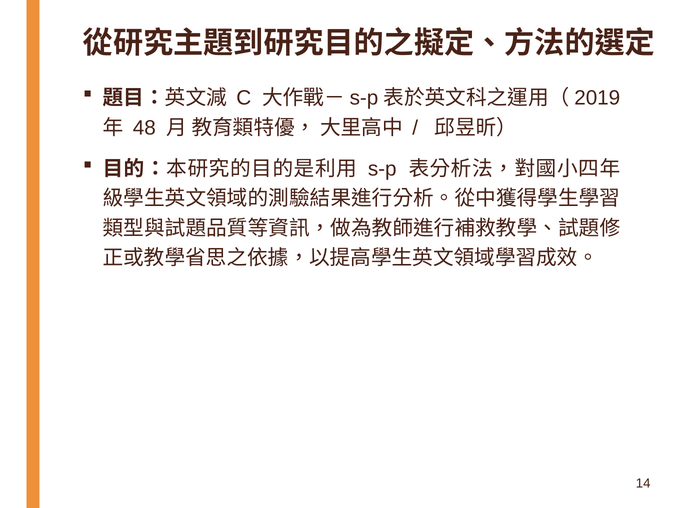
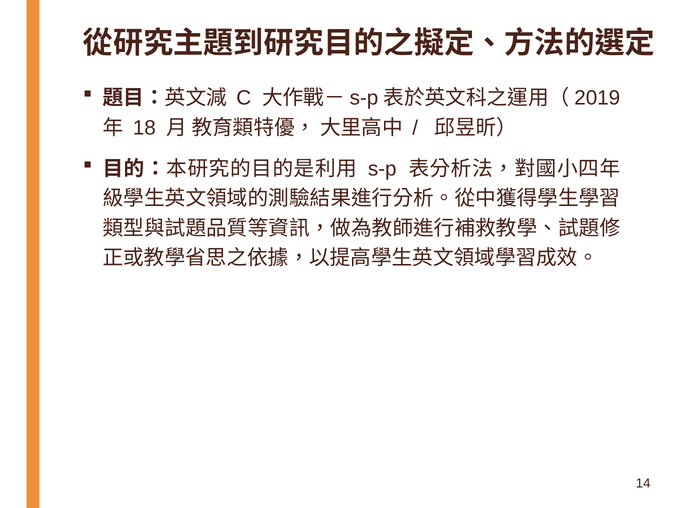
48: 48 -> 18
